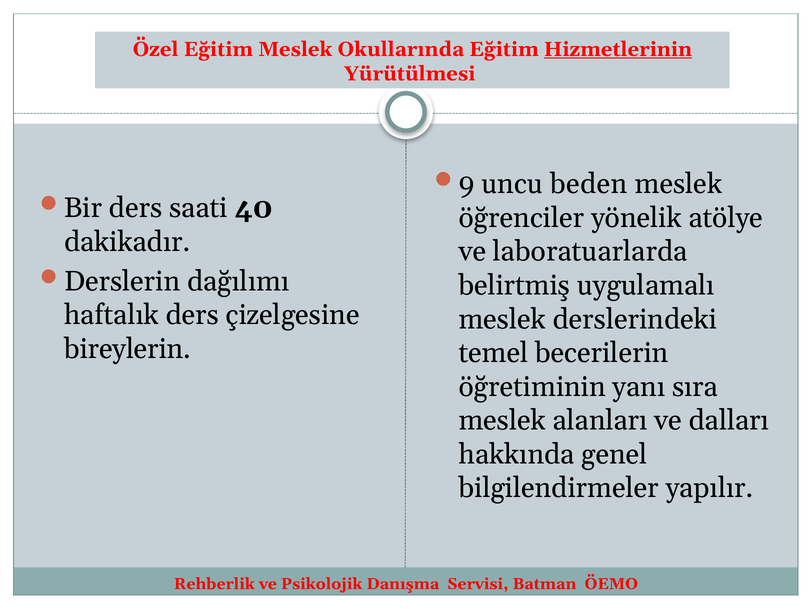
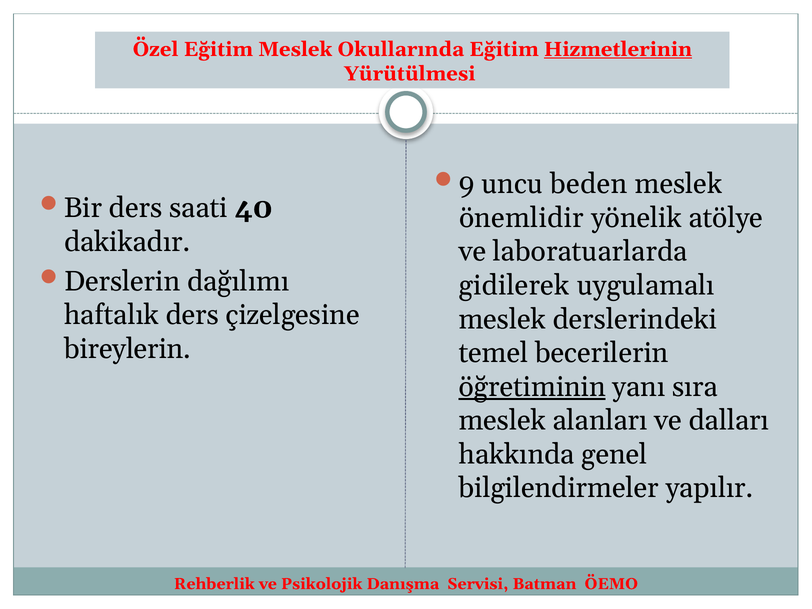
öğrenciler: öğrenciler -> önemlidir
belirtmiş: belirtmiş -> gidilerek
öğretiminin underline: none -> present
